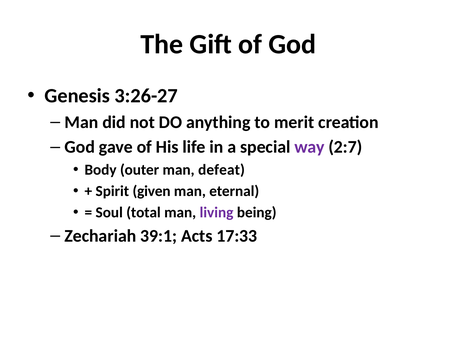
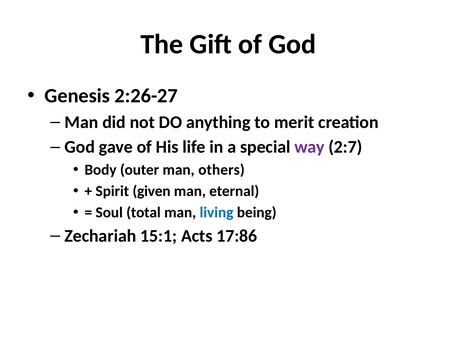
3:26-27: 3:26-27 -> 2:26-27
defeat: defeat -> others
living colour: purple -> blue
39:1: 39:1 -> 15:1
17:33: 17:33 -> 17:86
